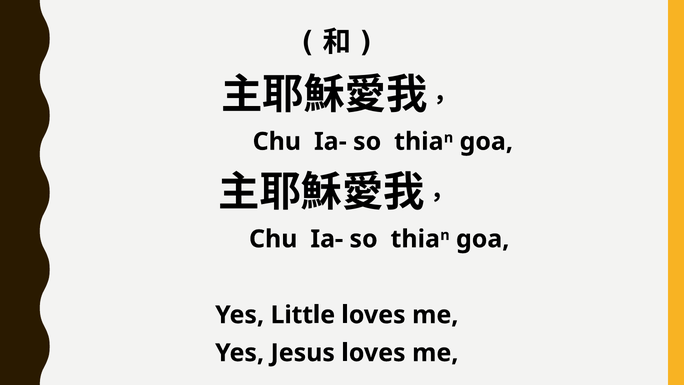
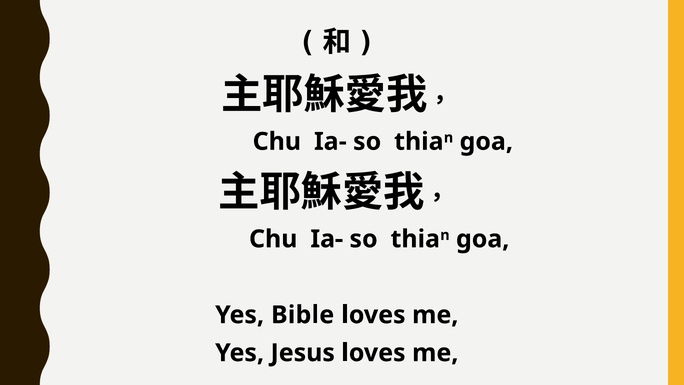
Little: Little -> Bible
